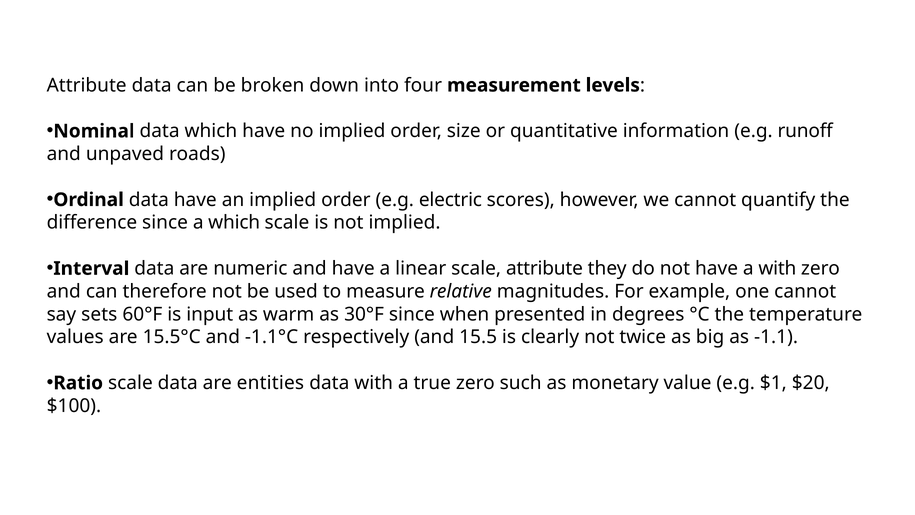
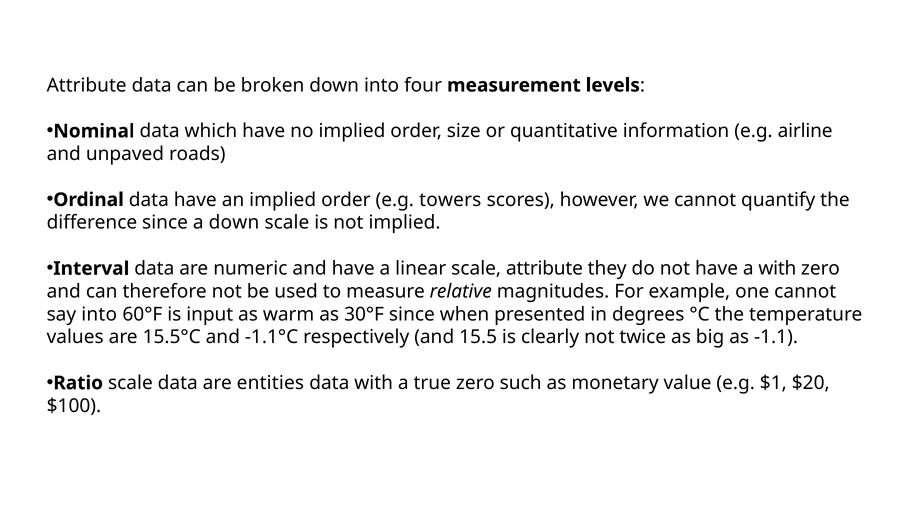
runoff: runoff -> airline
electric: electric -> towers
a which: which -> down
say sets: sets -> into
